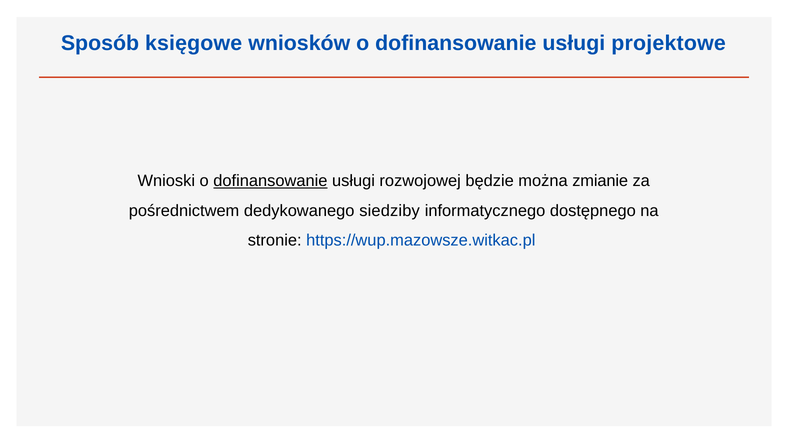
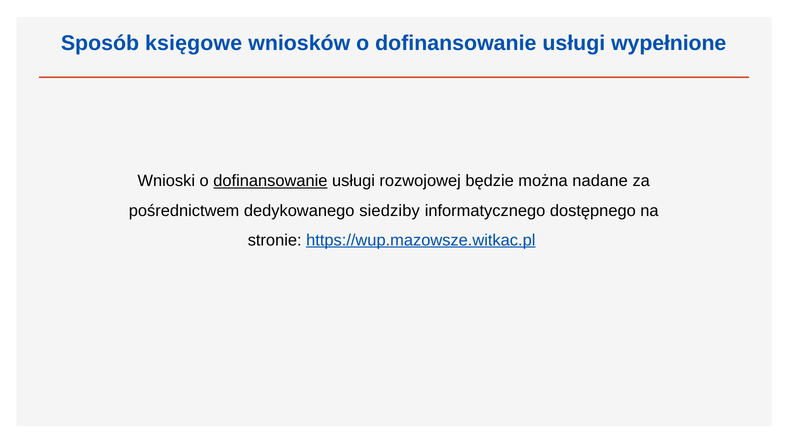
projektowe: projektowe -> wypełnione
zmianie: zmianie -> nadane
https://wup.mazowsze.witkac.pl underline: none -> present
